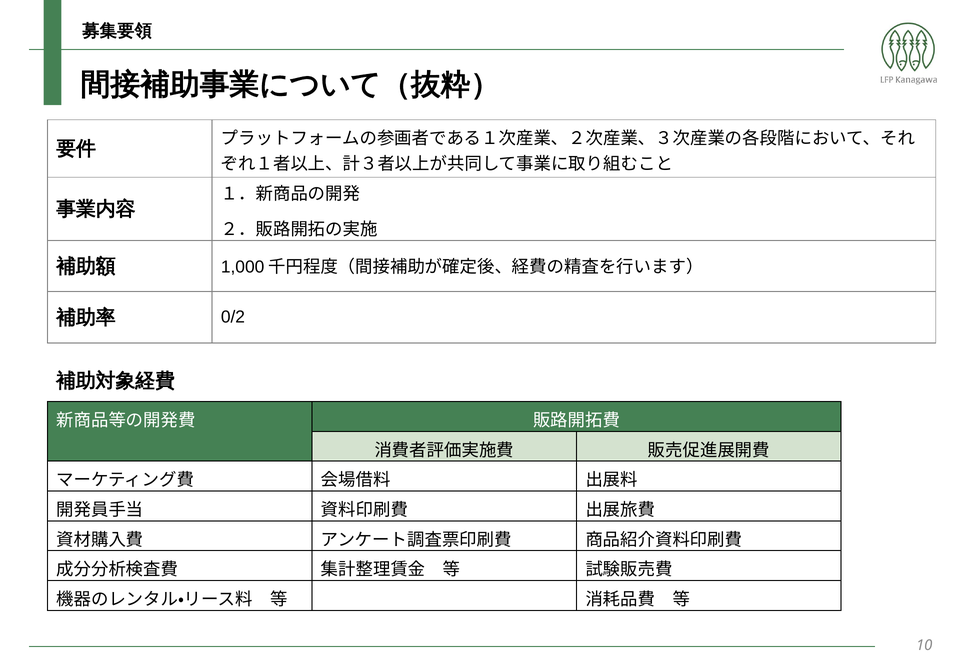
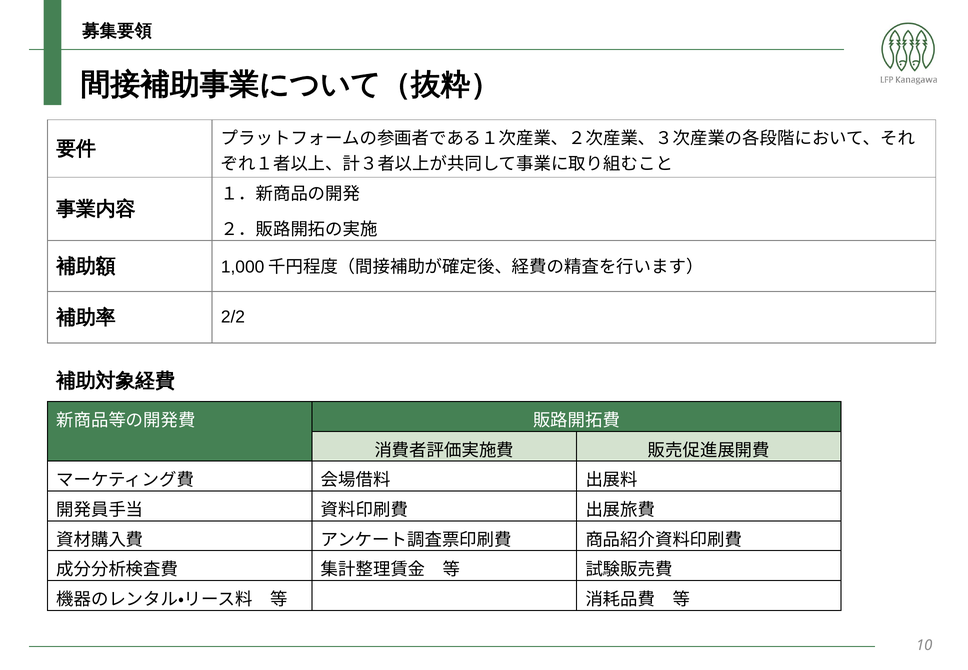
0/2: 0/2 -> 2/2
